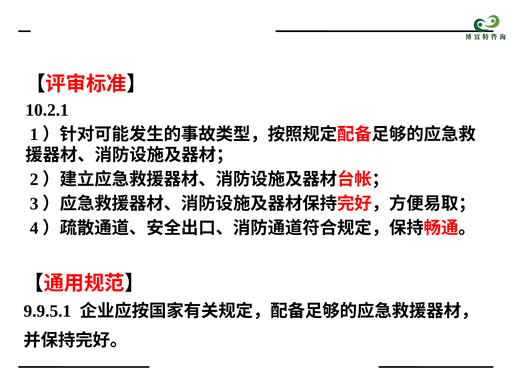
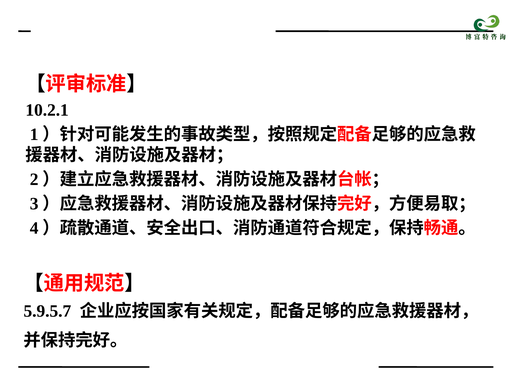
9.9.5.1: 9.9.5.1 -> 5.9.5.7
